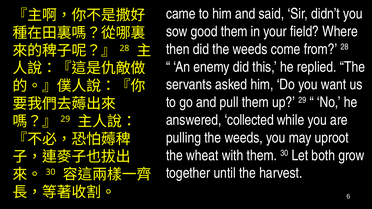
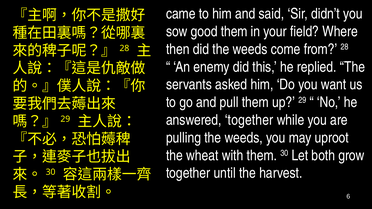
answered collected: collected -> together
